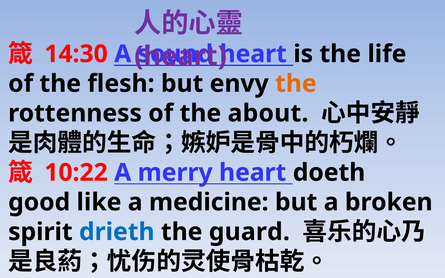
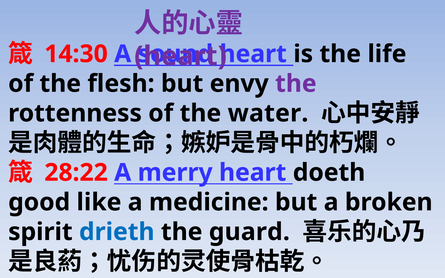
the at (296, 84) colour: orange -> purple
about: about -> water
10:22: 10:22 -> 28:22
